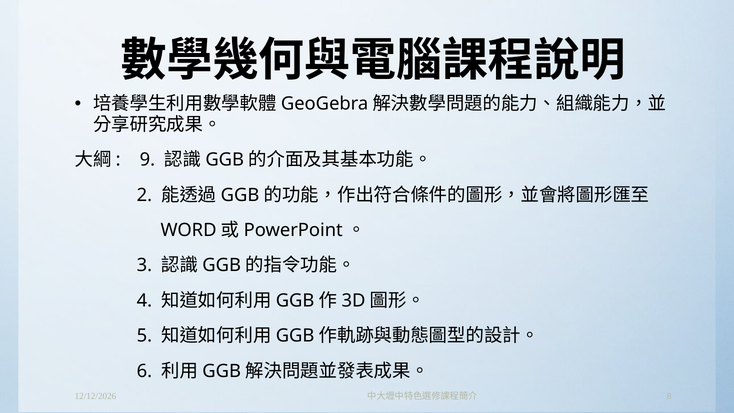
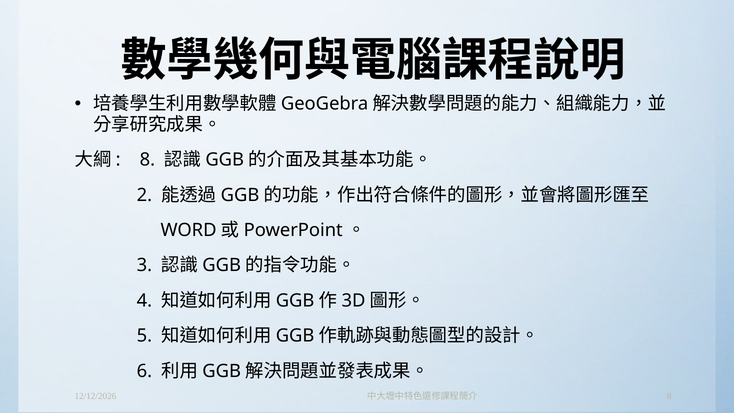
9 at (147, 160): 9 -> 8
